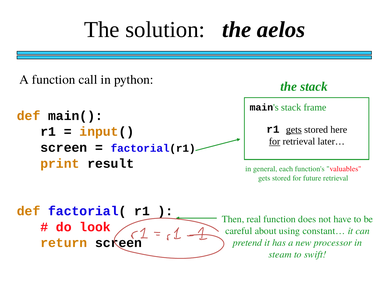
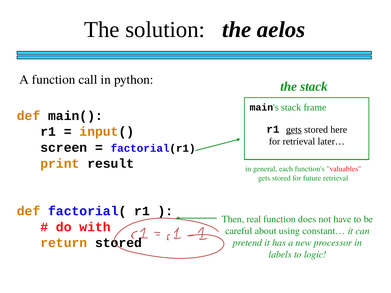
for at (275, 142) underline: present -> none
look: look -> with
return screen: screen -> stored
steam: steam -> labels
swift: swift -> logic
